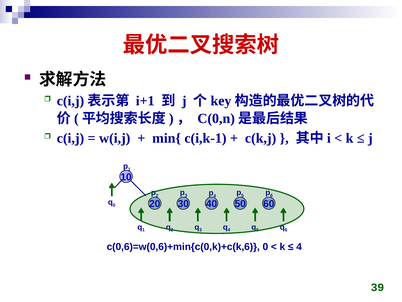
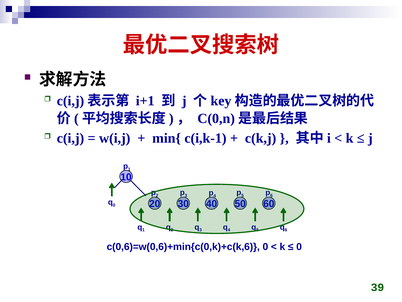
4 at (299, 247): 4 -> 0
